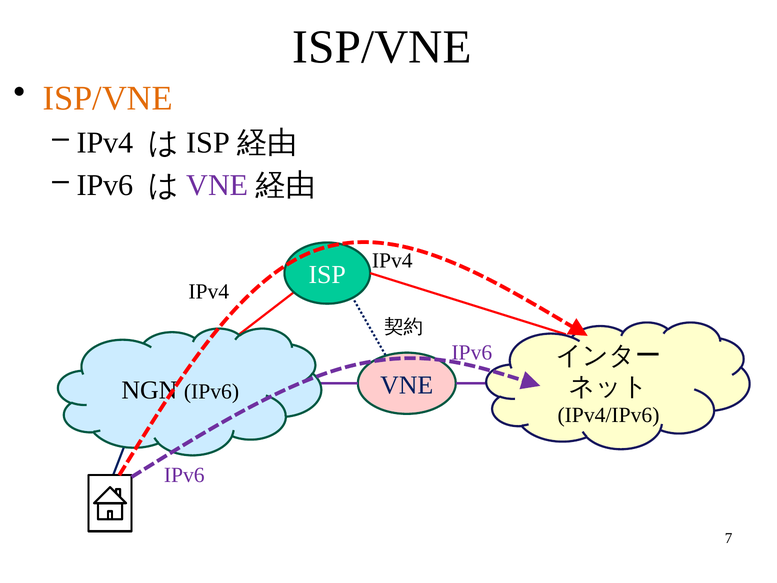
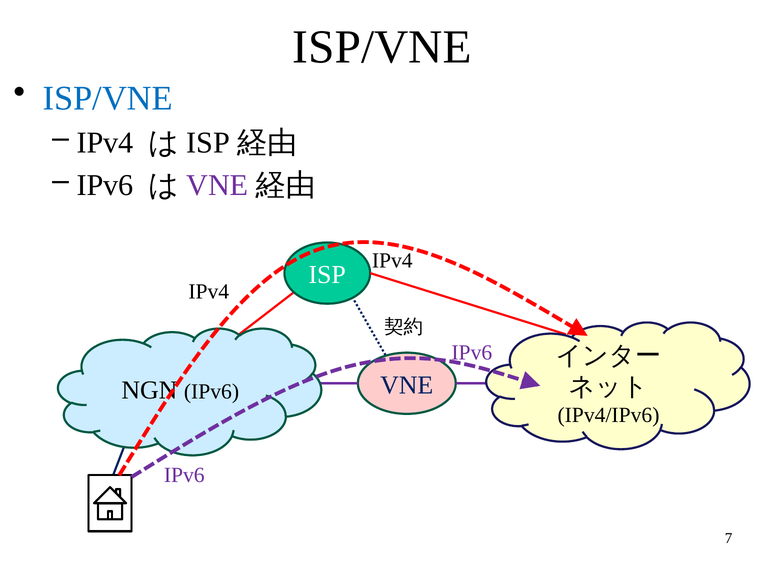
ISP/VNE at (108, 98) colour: orange -> blue
